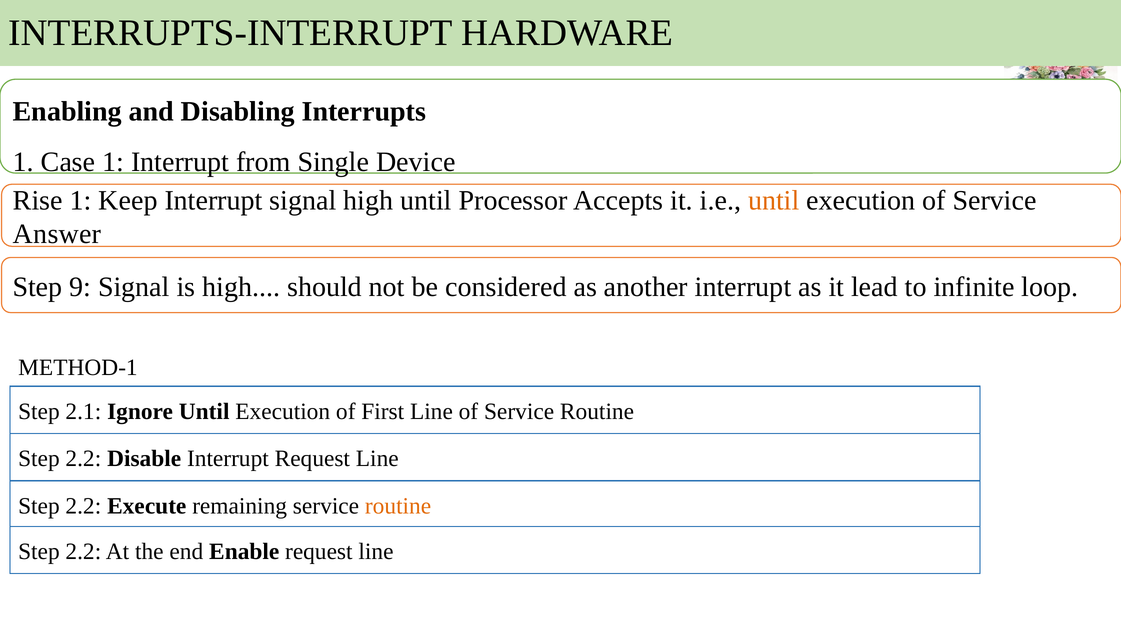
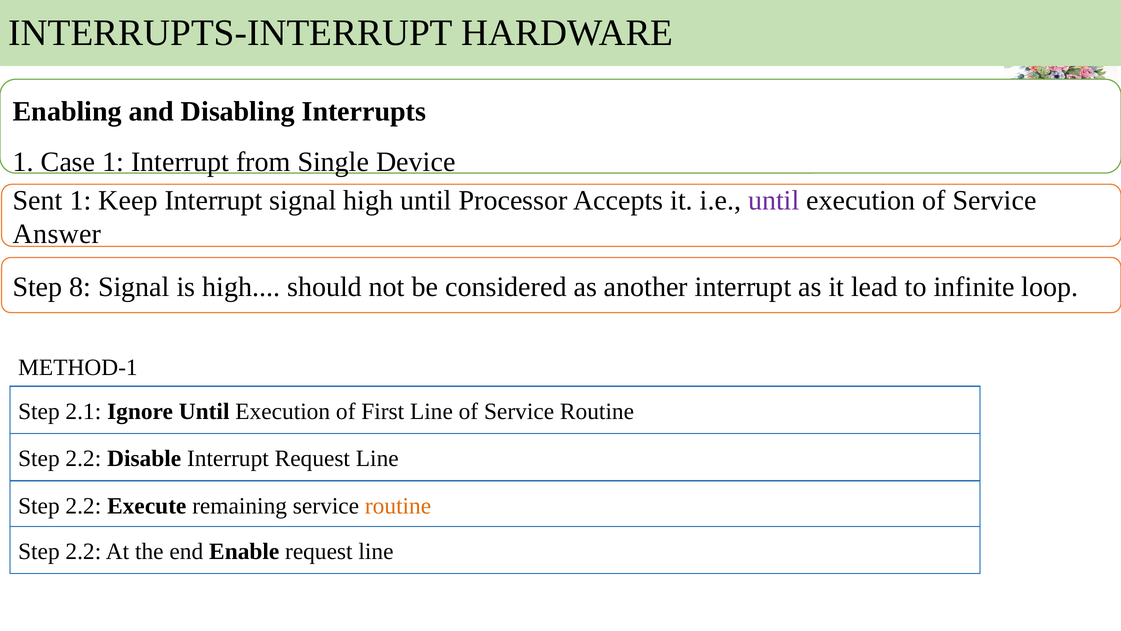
Rise: Rise -> Sent
until at (774, 200) colour: orange -> purple
9: 9 -> 8
